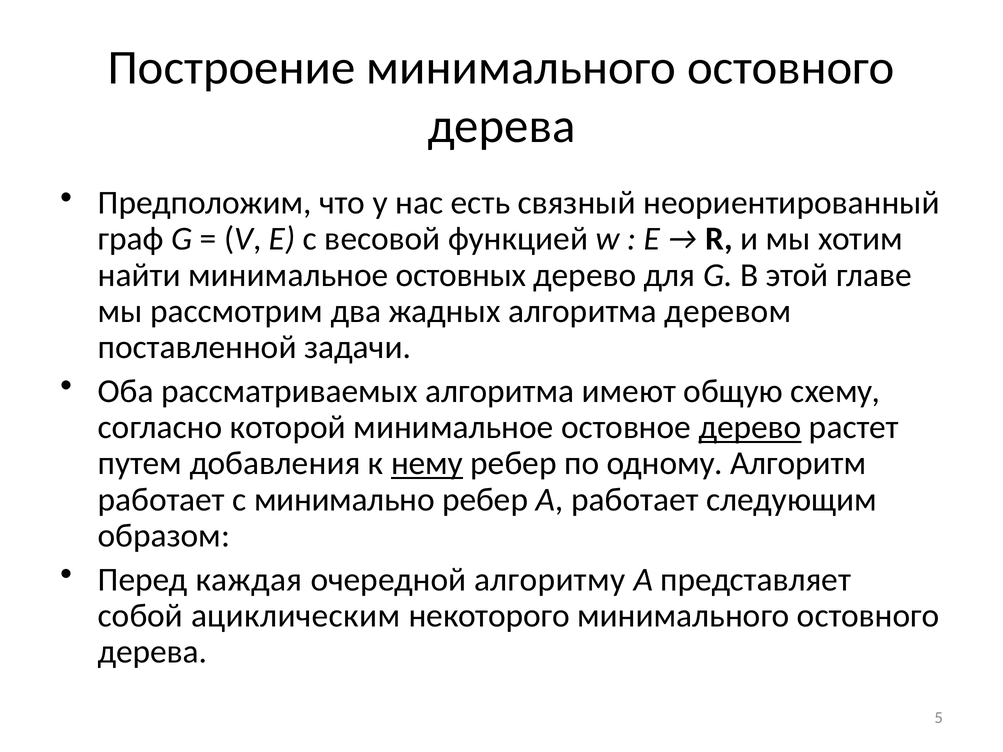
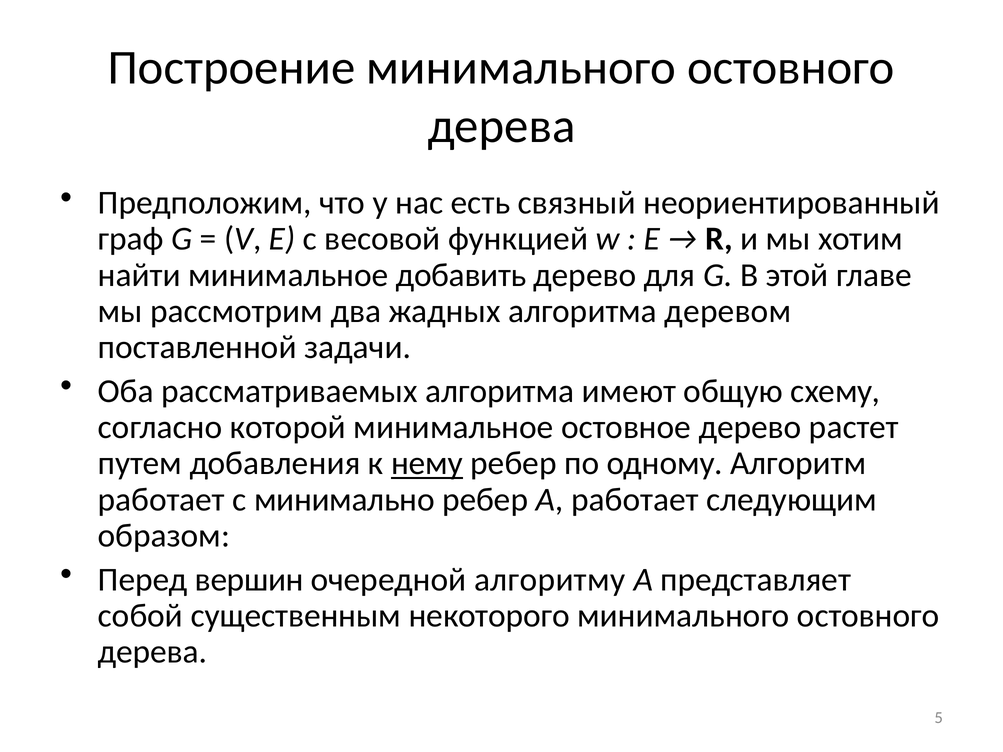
остовных: остовных -> добавить
дерево at (750, 428) underline: present -> none
каждая: каждая -> вершин
ациклическим: ациклическим -> существенным
